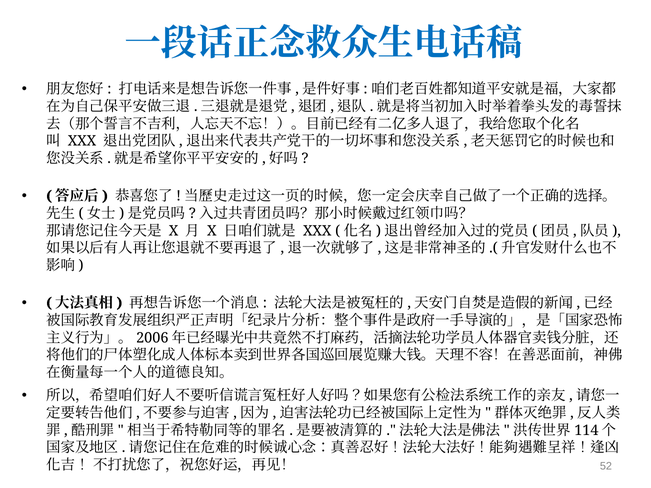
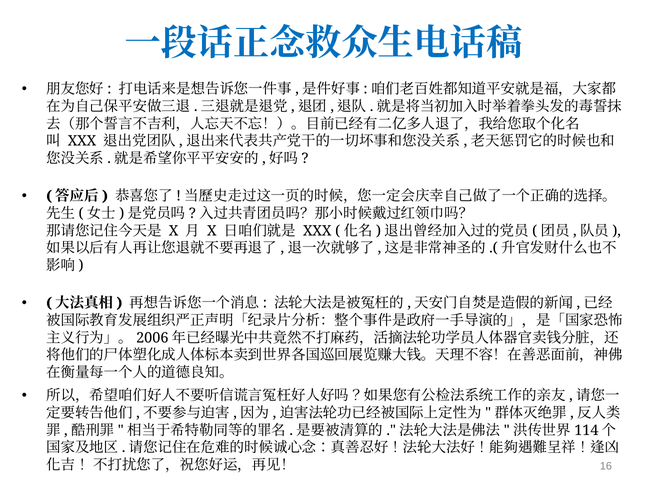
52: 52 -> 16
